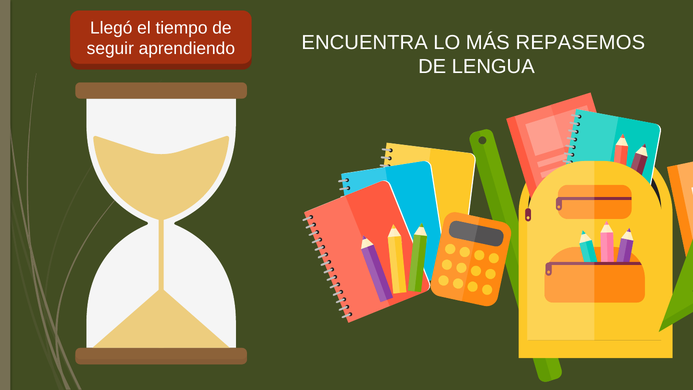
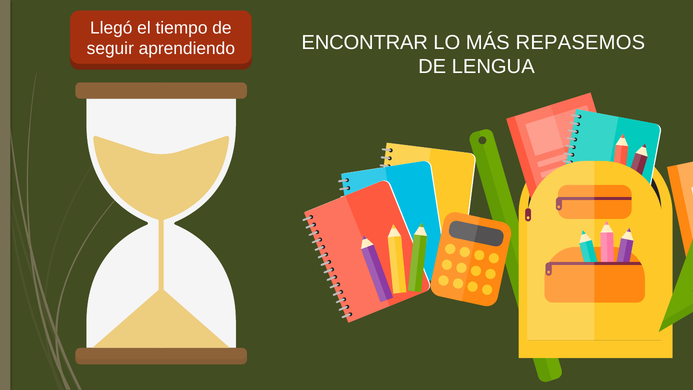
ENCUENTRA: ENCUENTRA -> ENCONTRAR
